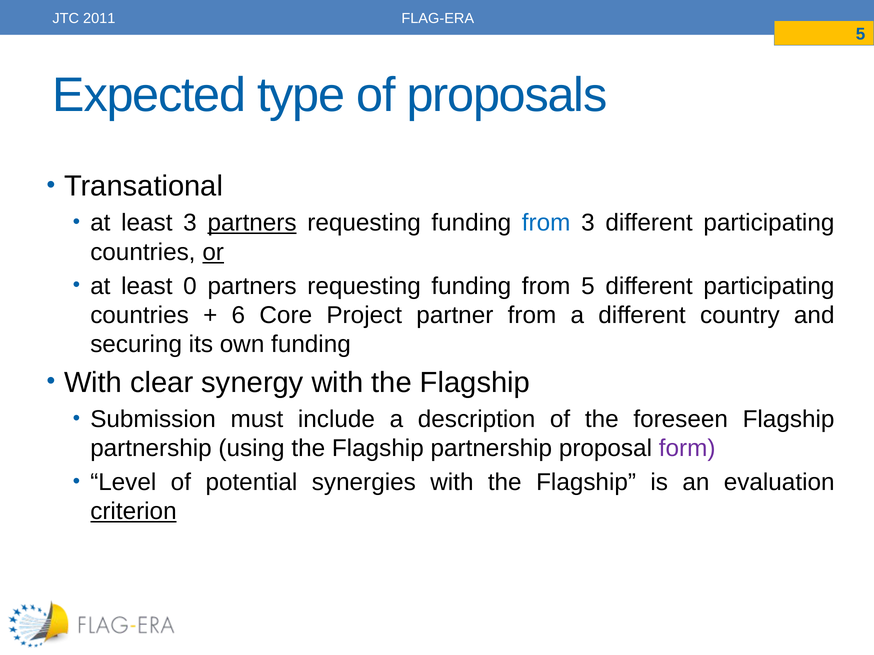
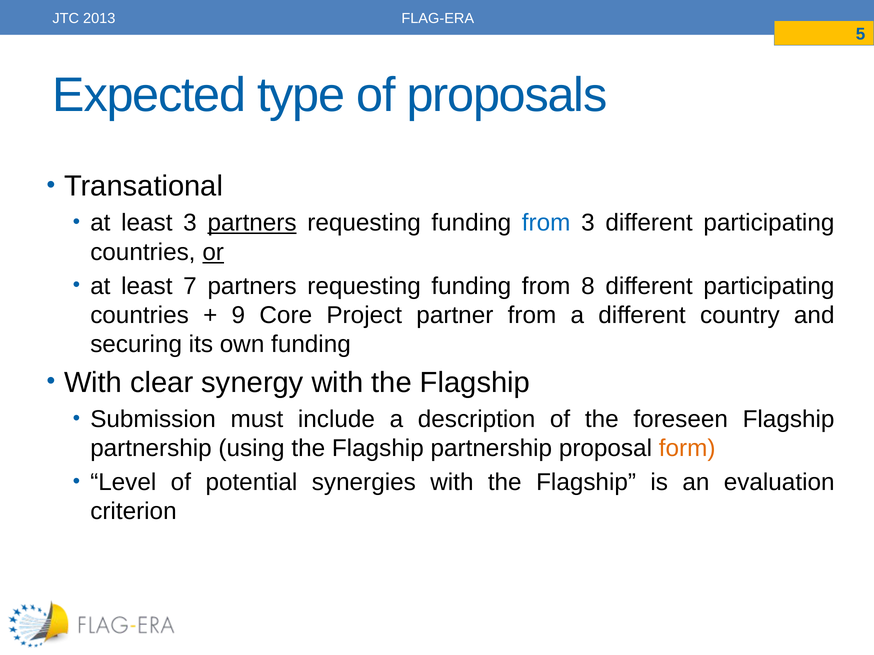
2011: 2011 -> 2013
0: 0 -> 7
from 5: 5 -> 8
6: 6 -> 9
form colour: purple -> orange
criterion underline: present -> none
